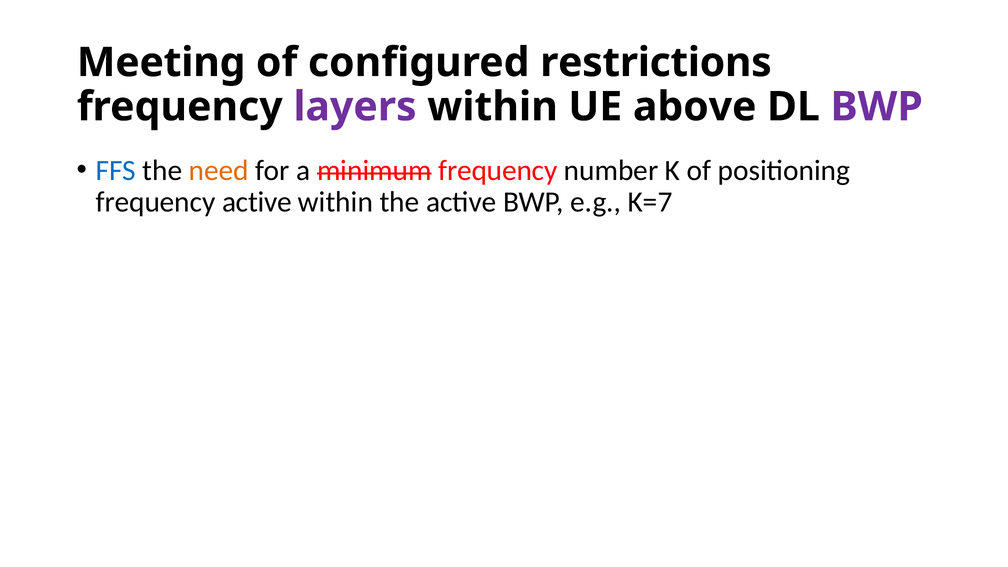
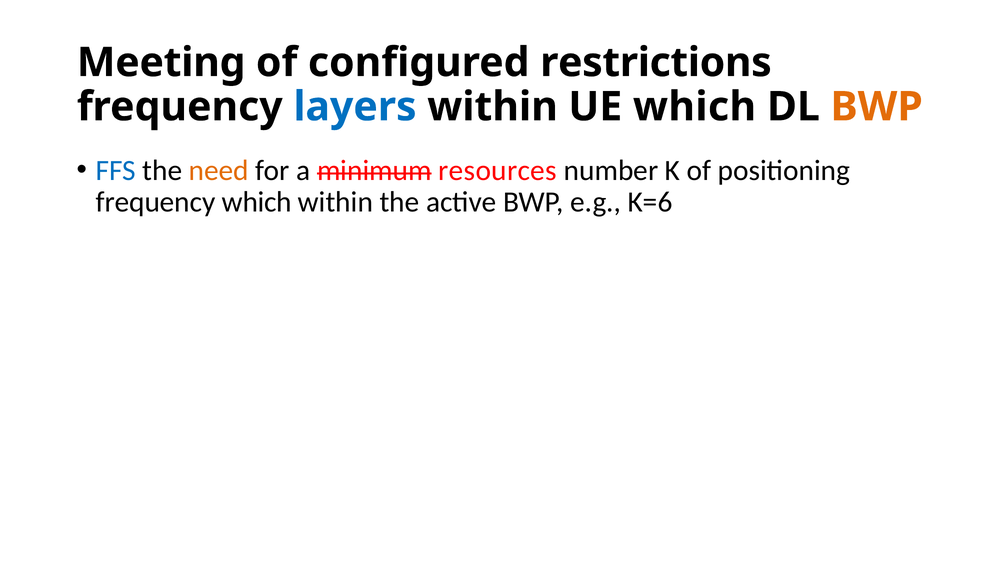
layers colour: purple -> blue
UE above: above -> which
BWP at (877, 107) colour: purple -> orange
minimum frequency: frequency -> resources
frequency active: active -> which
K=7: K=7 -> K=6
